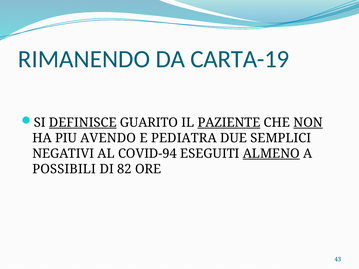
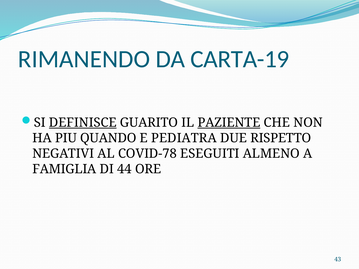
NON underline: present -> none
AVENDO: AVENDO -> QUANDO
SEMPLICI: SEMPLICI -> RISPETTO
COVID-94: COVID-94 -> COVID-78
ALMENO underline: present -> none
POSSIBILI: POSSIBILI -> FAMIGLIA
82: 82 -> 44
